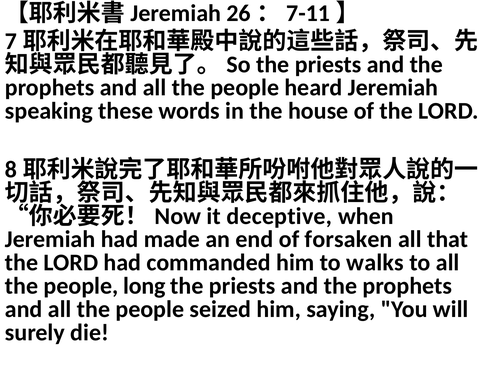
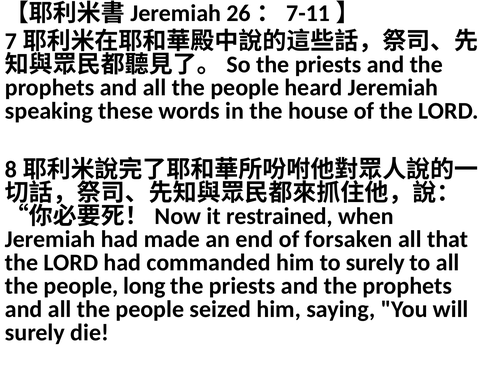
deceptive: deceptive -> restrained
to walks: walks -> surely
